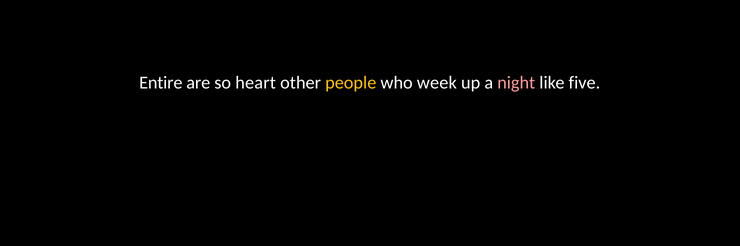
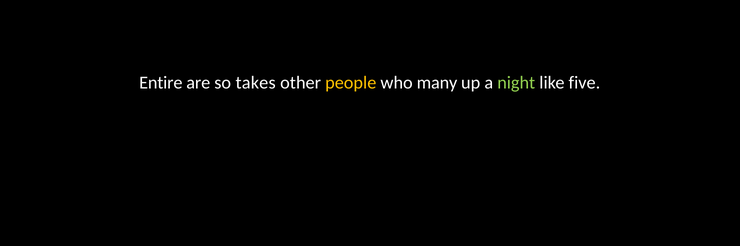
heart: heart -> takes
week: week -> many
night colour: pink -> light green
